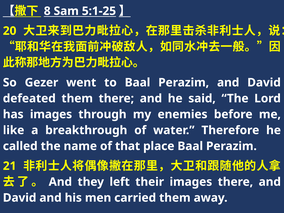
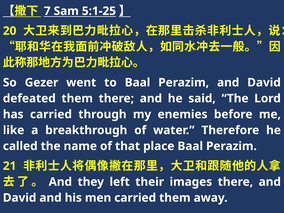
8: 8 -> 7
has images: images -> carried
